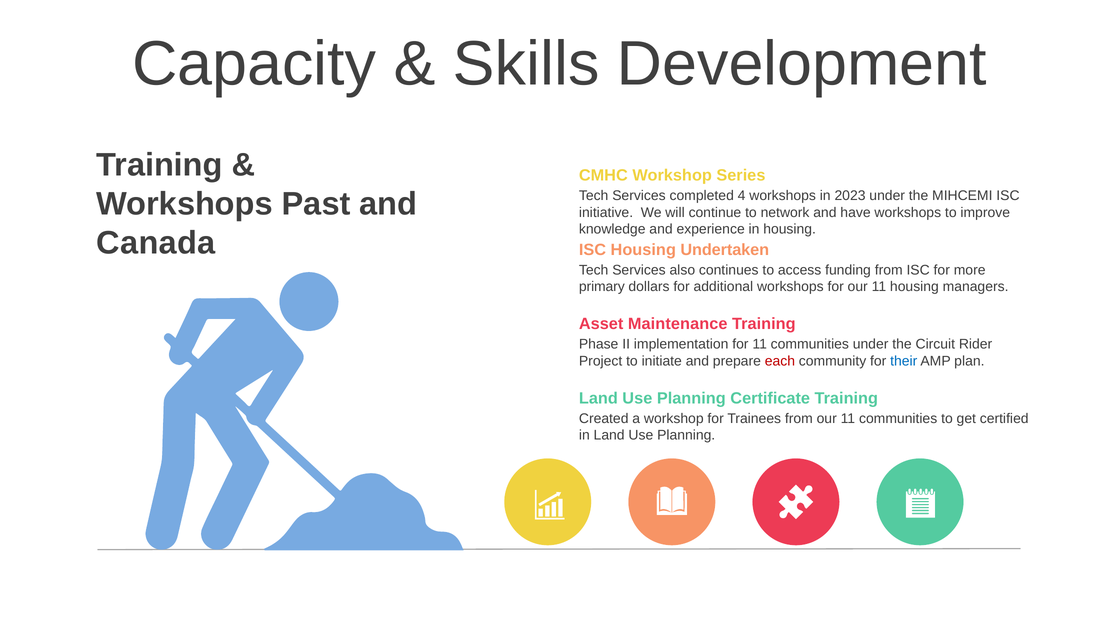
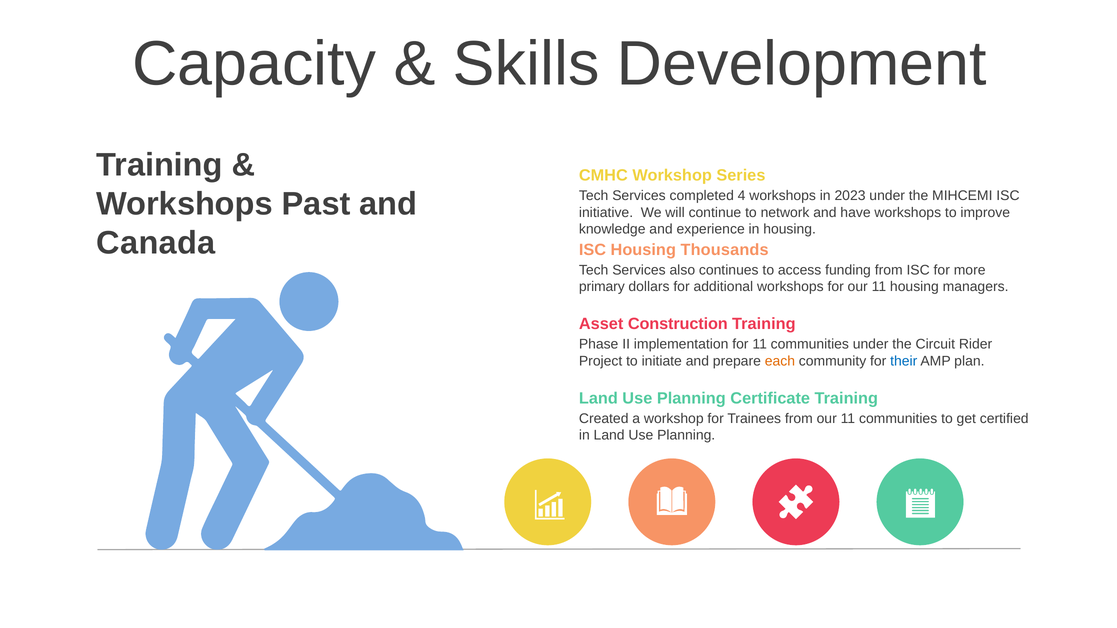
Undertaken: Undertaken -> Thousands
Maintenance: Maintenance -> Construction
each colour: red -> orange
